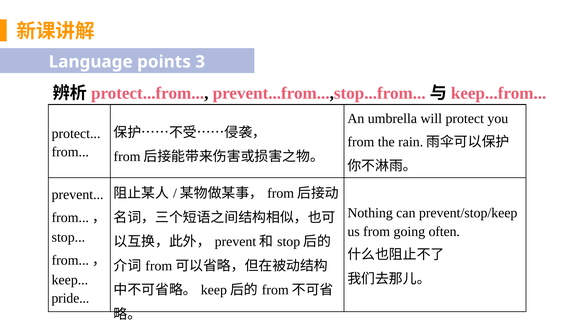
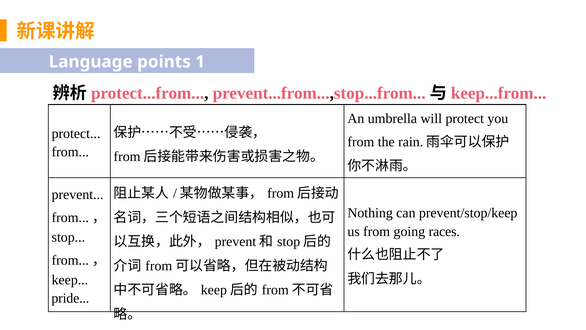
3: 3 -> 1
often: often -> races
